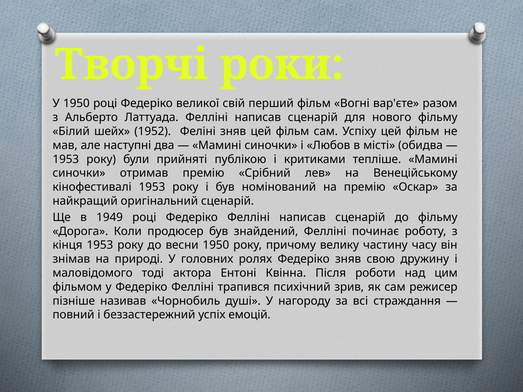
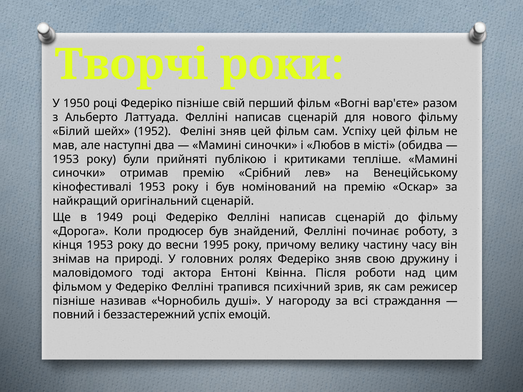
Федеріко великої: великої -> пізніше
весни 1950: 1950 -> 1995
